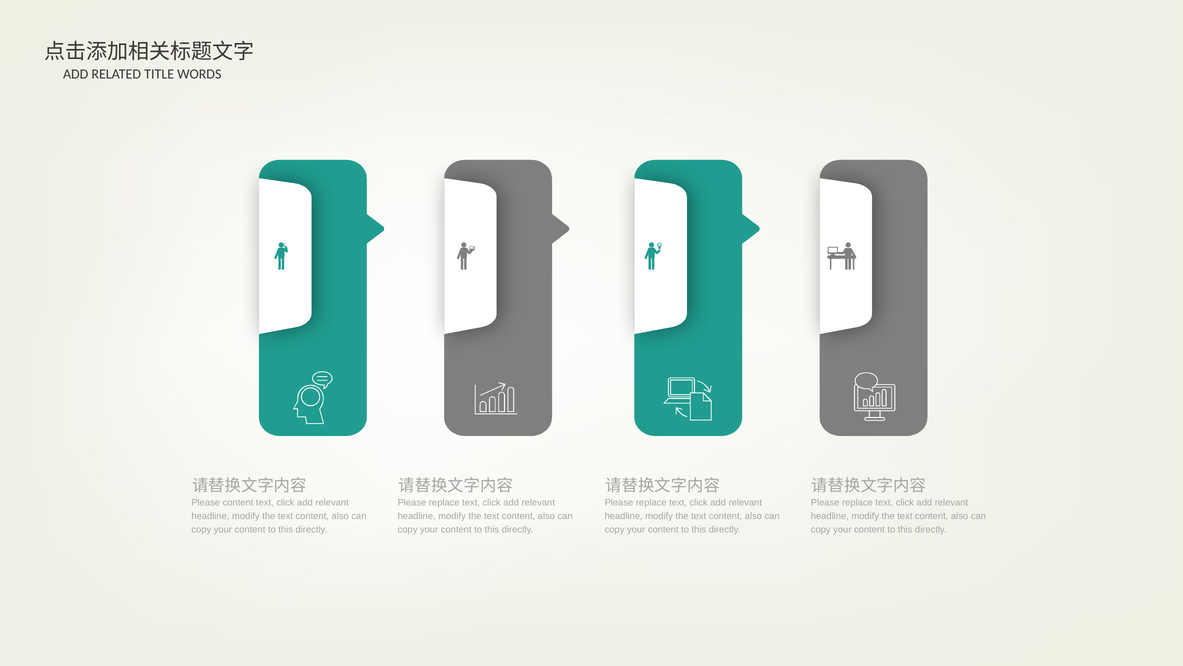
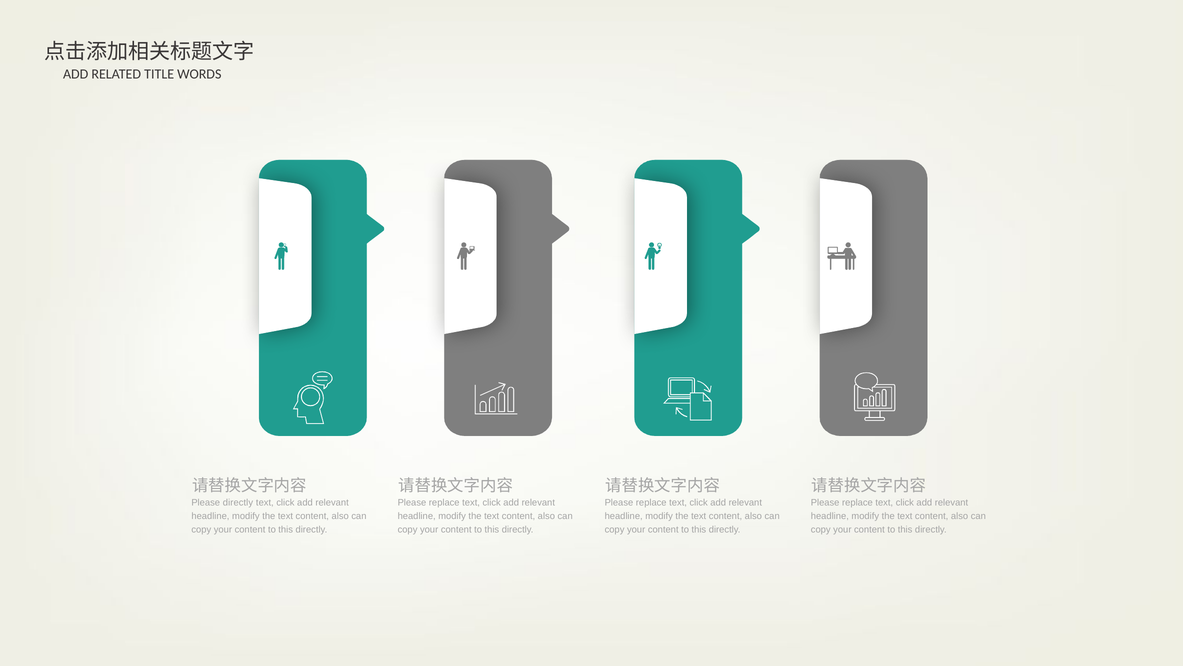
Please content: content -> directly
